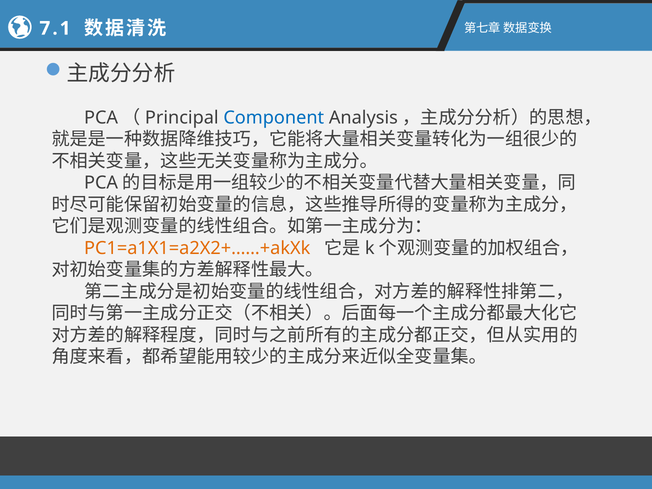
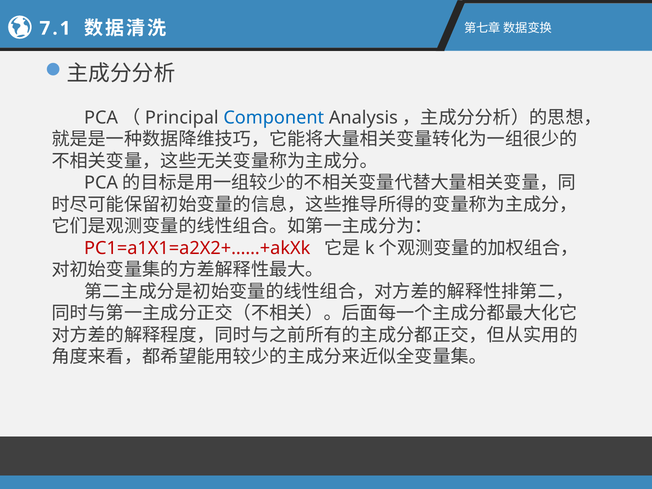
PC1=a1X1=a2X2+……+akXk colour: orange -> red
